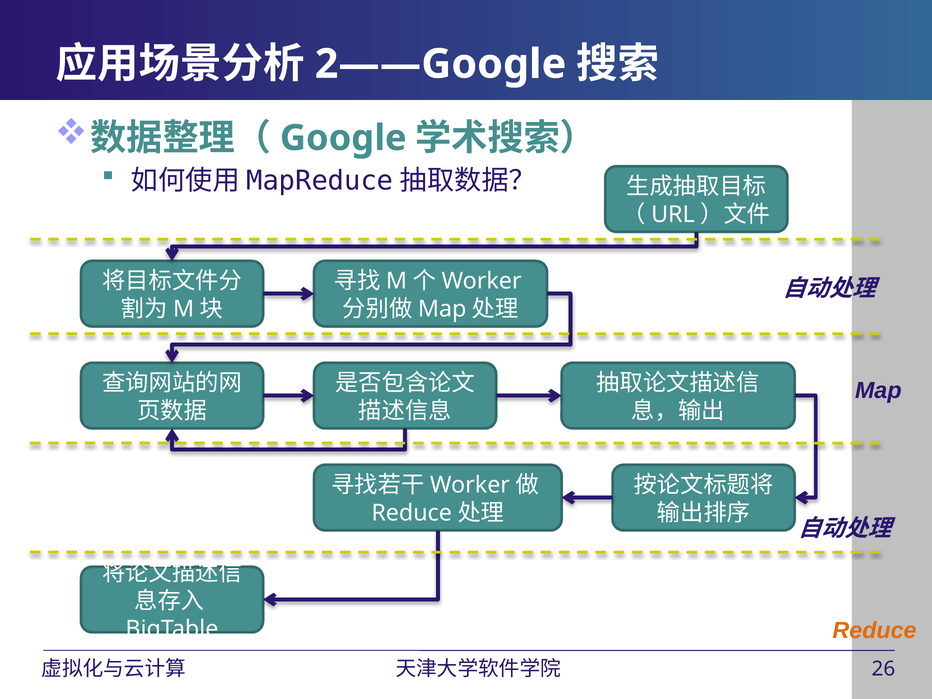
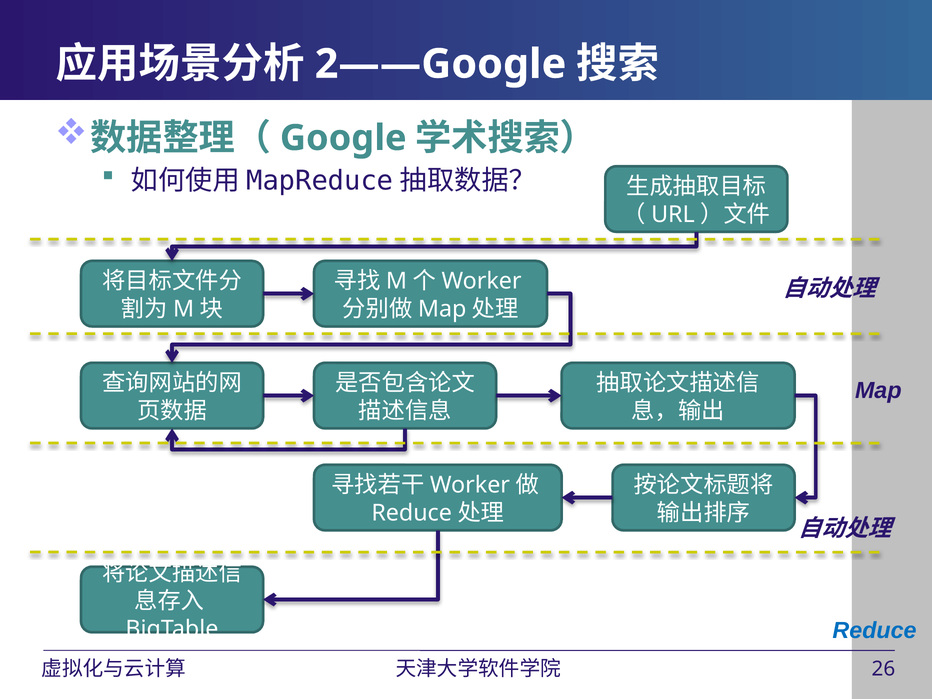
Reduce colour: orange -> blue
